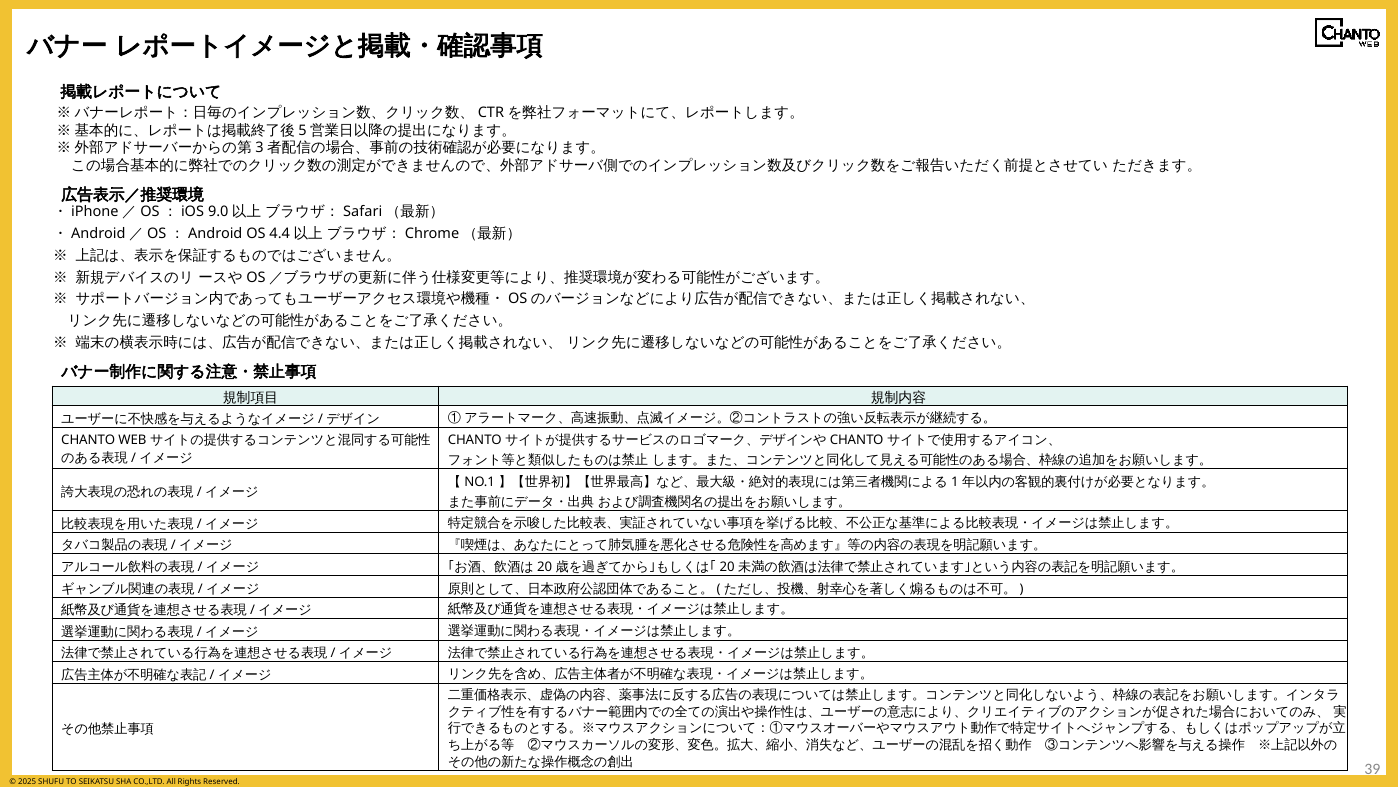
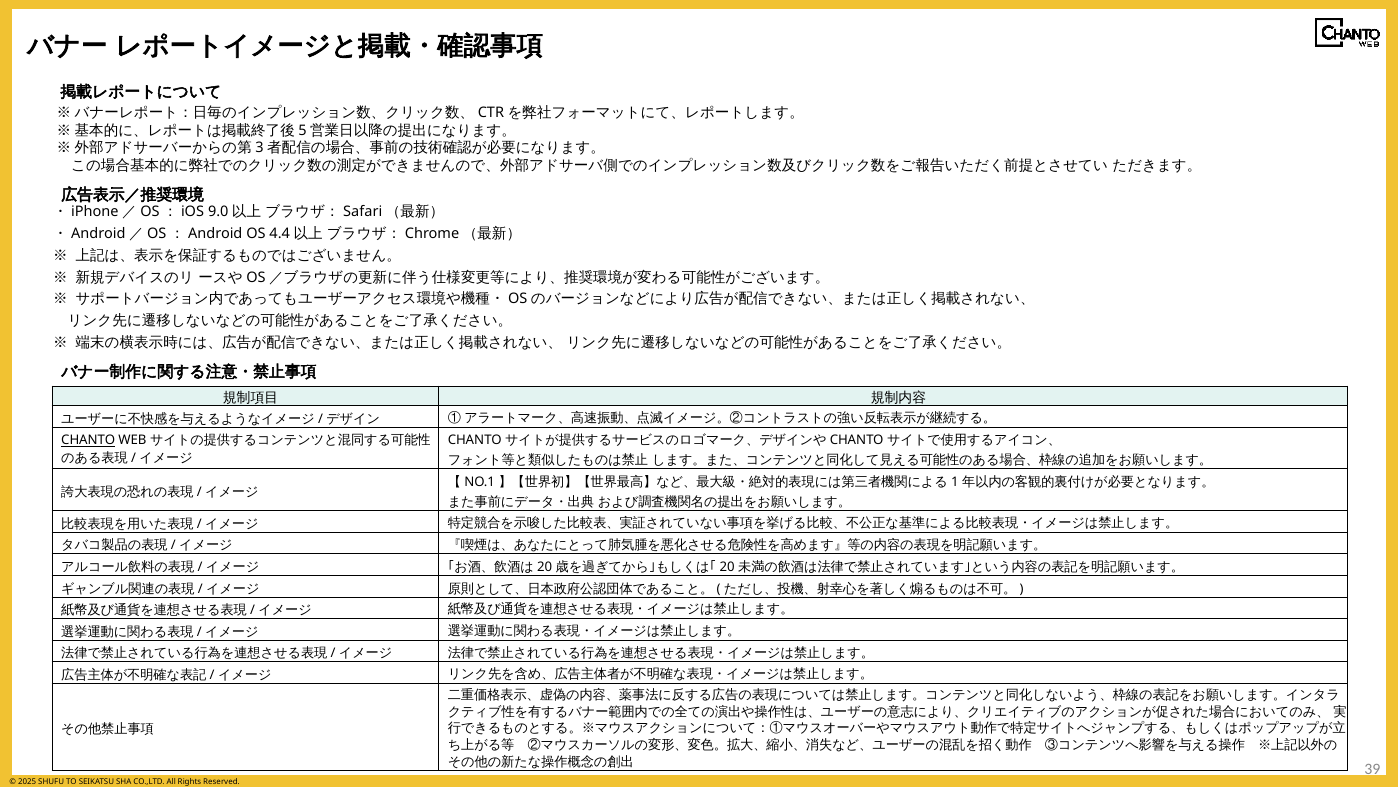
CHANTO at (88, 440) underline: none -> present
